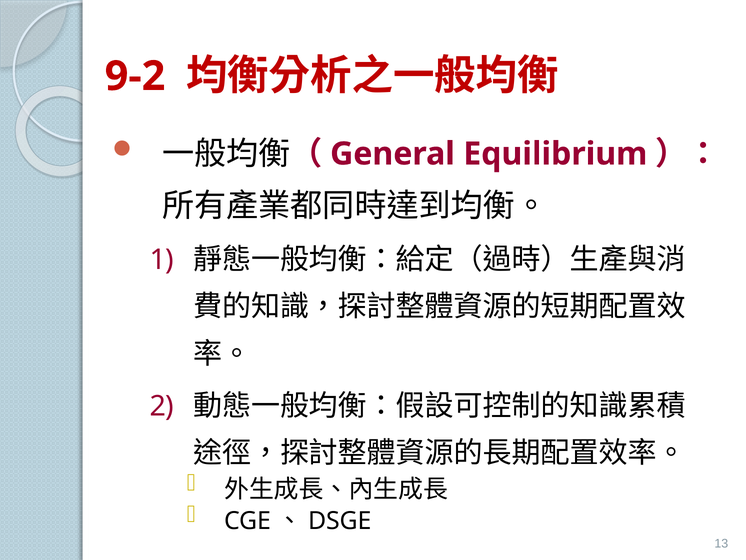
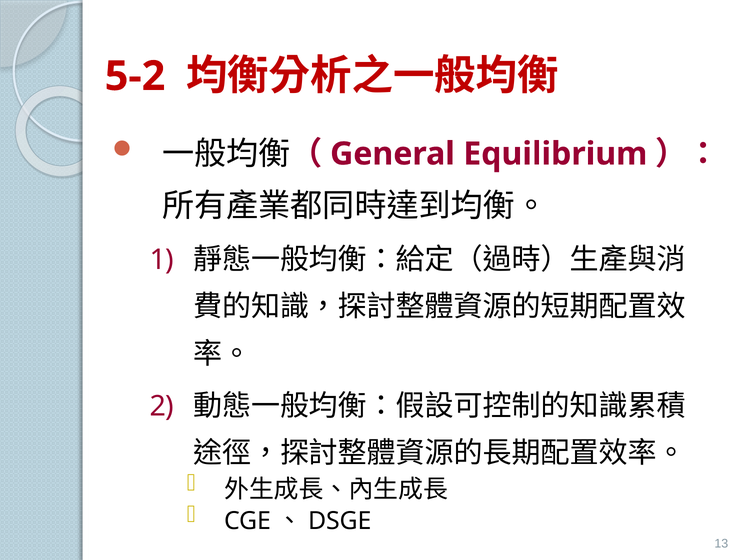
9-2: 9-2 -> 5-2
